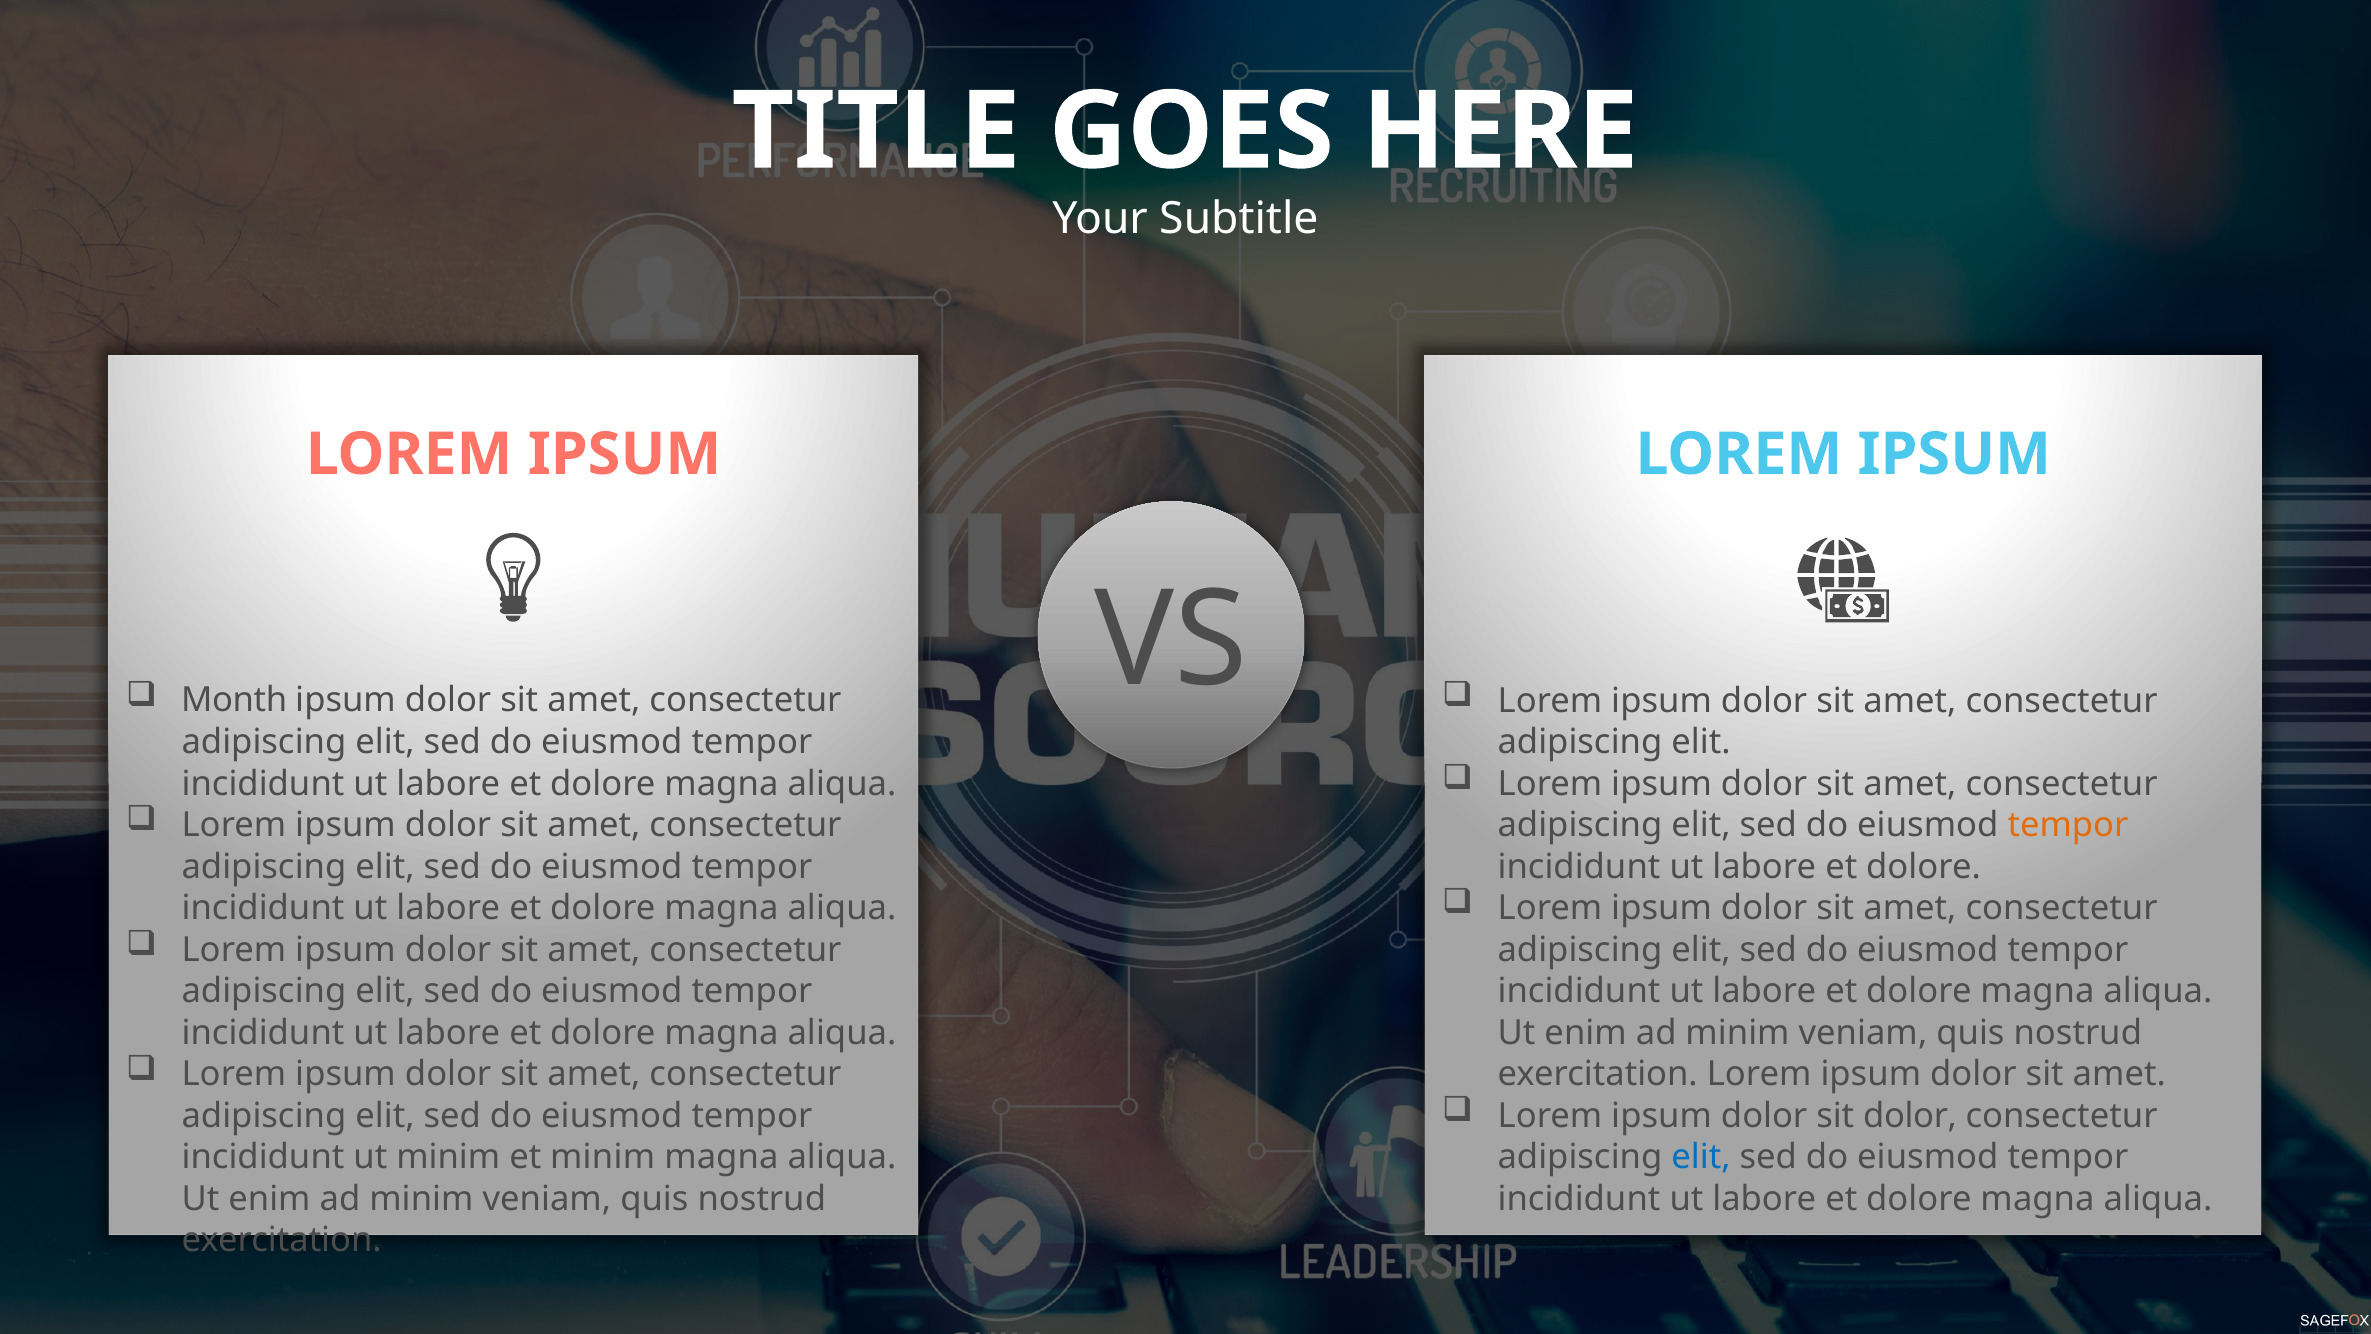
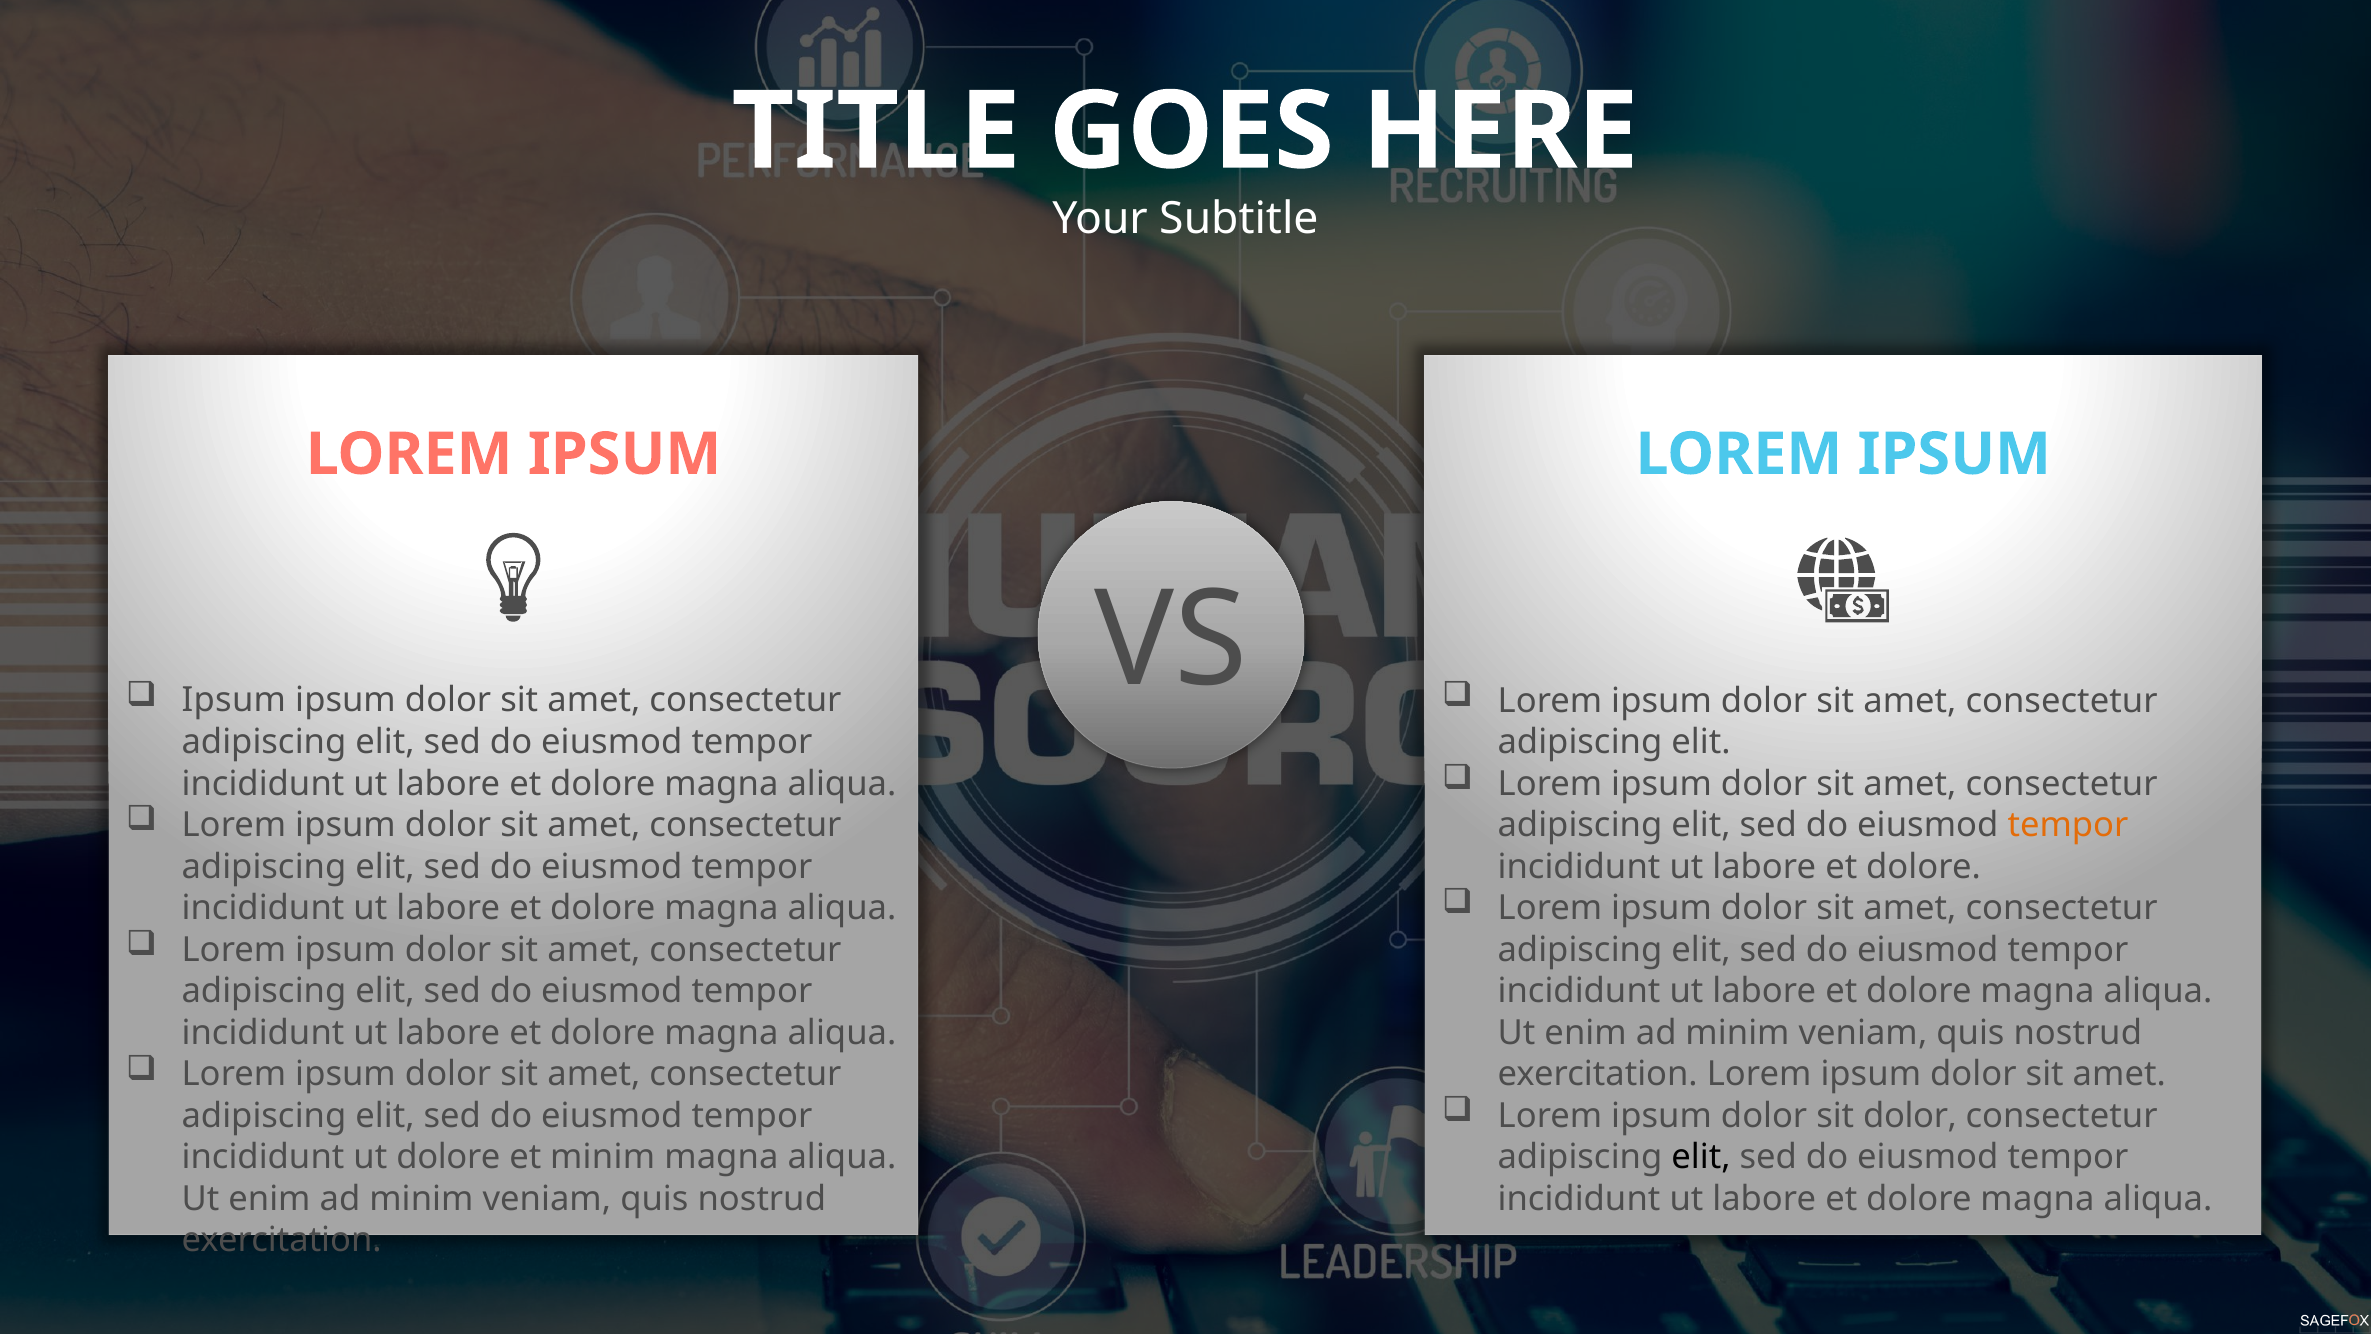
Month at (234, 700): Month -> Ipsum
ut minim: minim -> dolore
elit at (1701, 1157) colour: blue -> black
